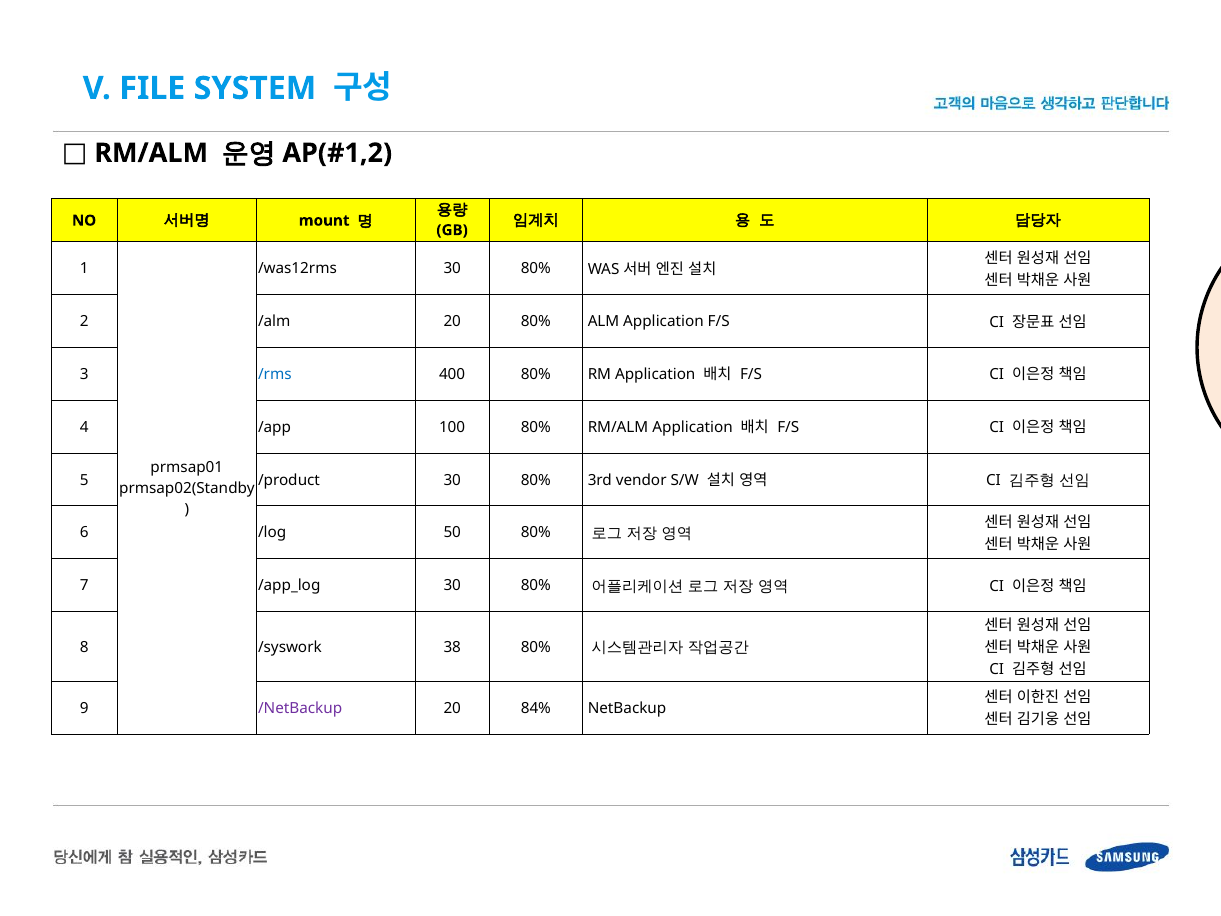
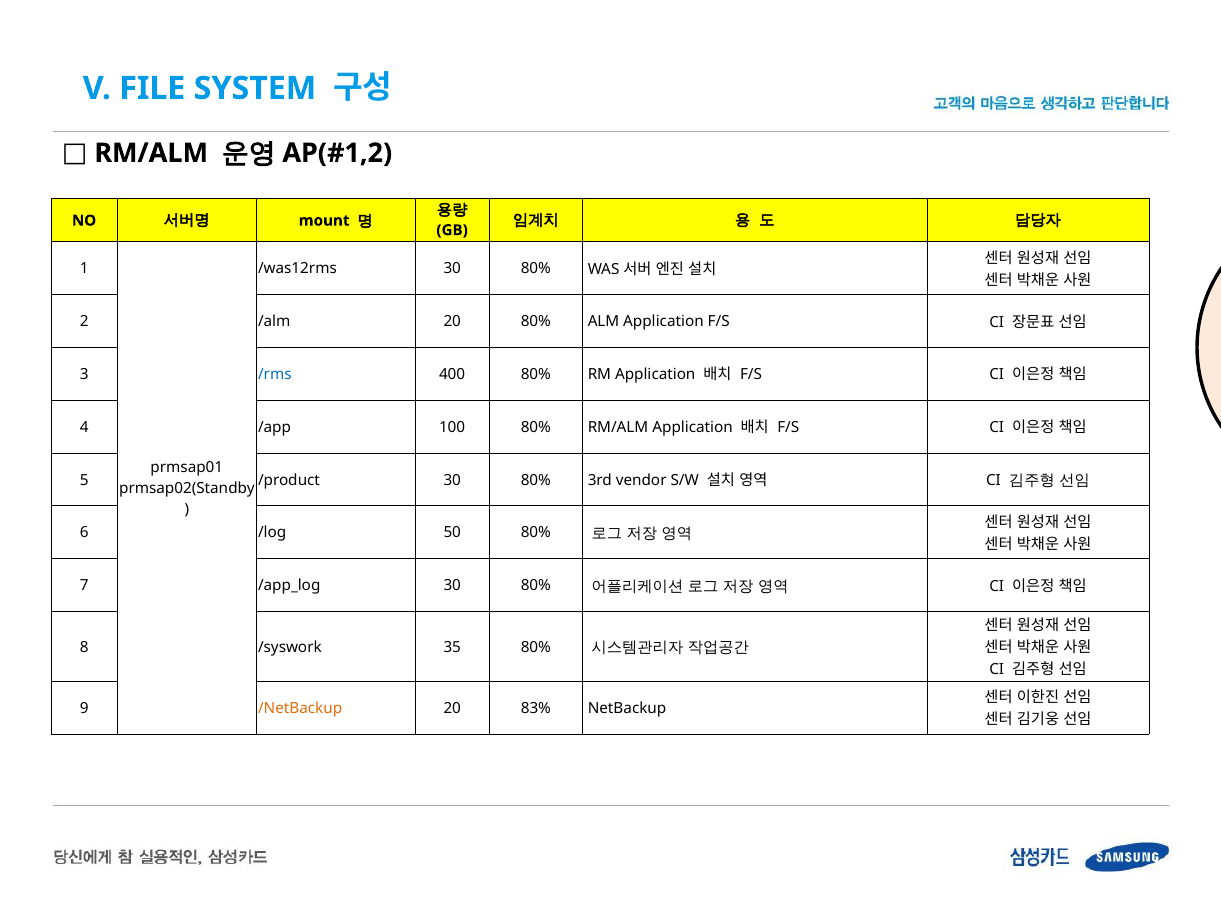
38: 38 -> 35
/NetBackup colour: purple -> orange
84%: 84% -> 83%
